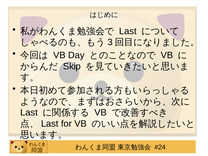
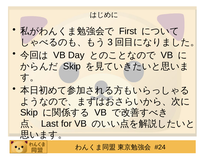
Last at (128, 31): Last -> First
Last at (29, 113): Last -> Skip
